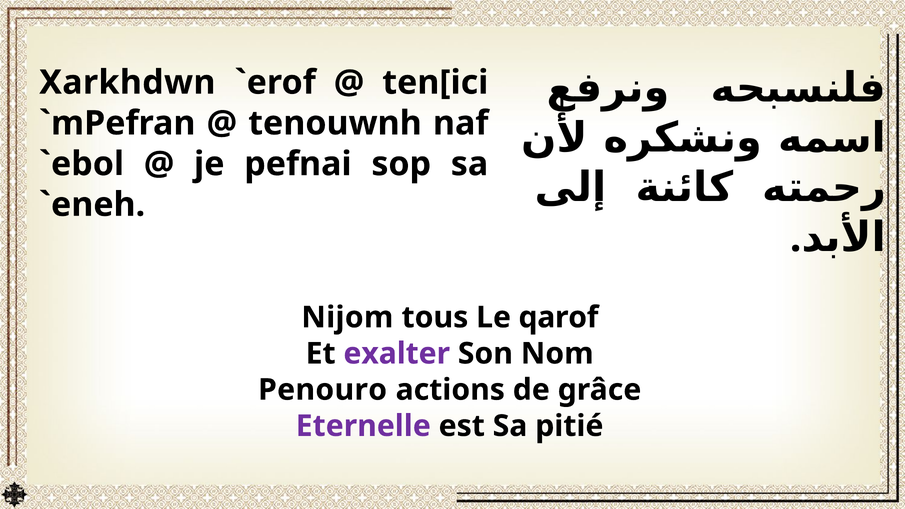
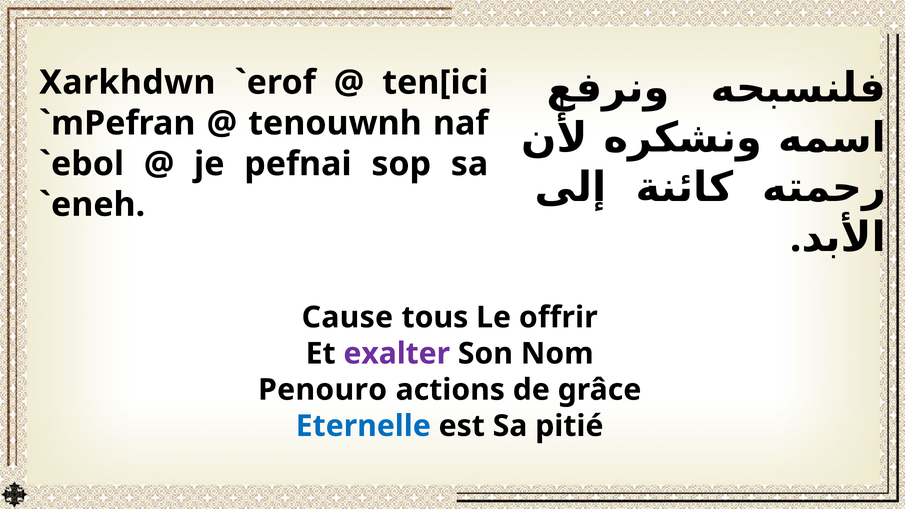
Nijom: Nijom -> Cause
qarof: qarof -> offrir
Eternelle colour: purple -> blue
